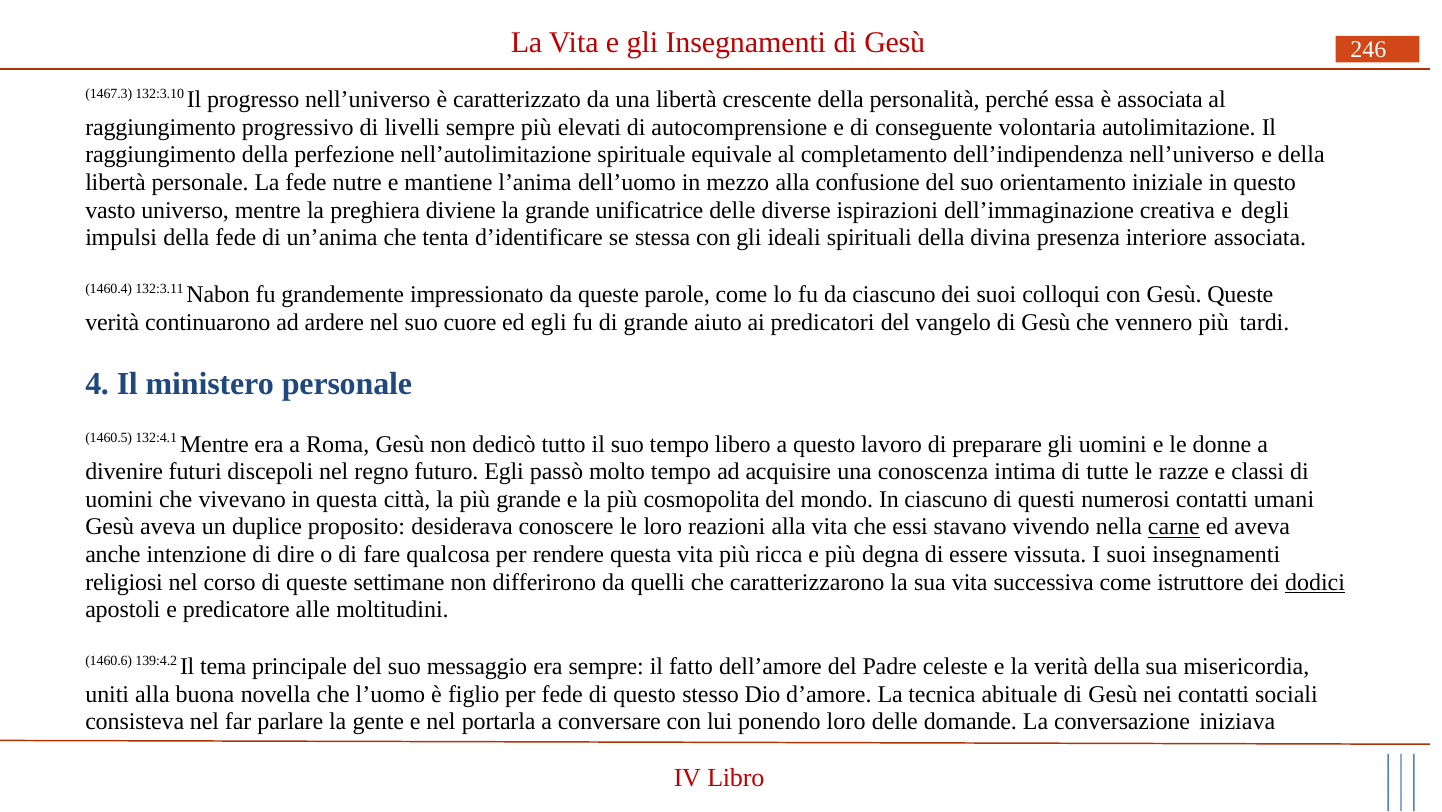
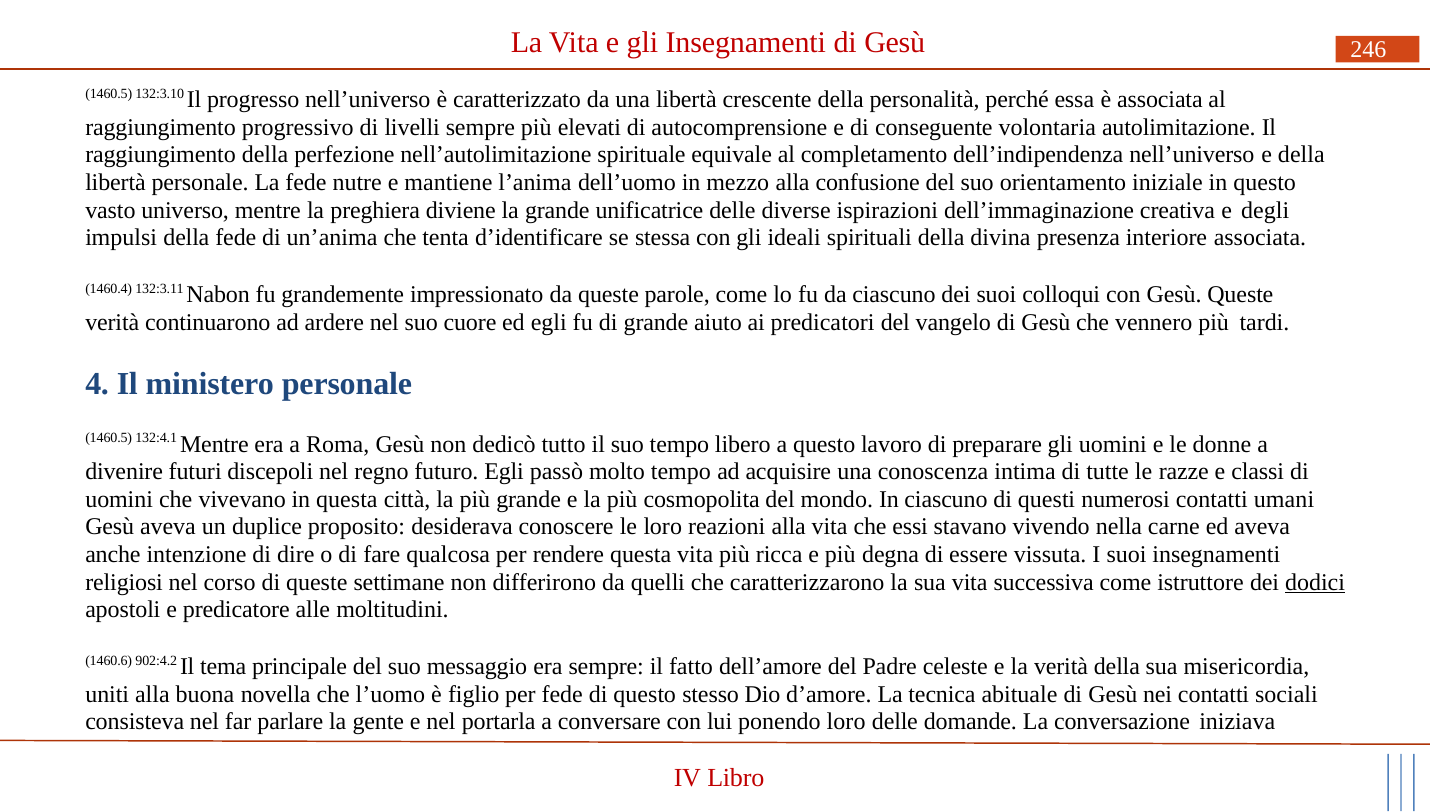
1467.3 at (109, 94): 1467.3 -> 1460.5
carne underline: present -> none
139:4.2: 139:4.2 -> 902:4.2
